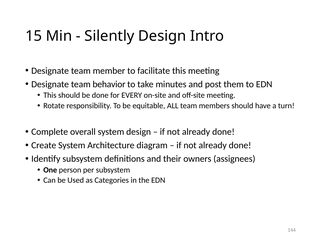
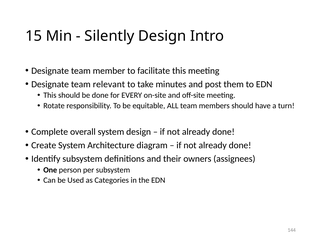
behavior: behavior -> relevant
